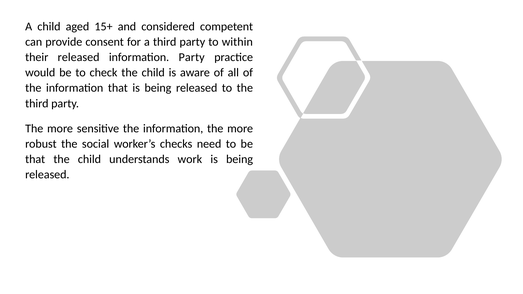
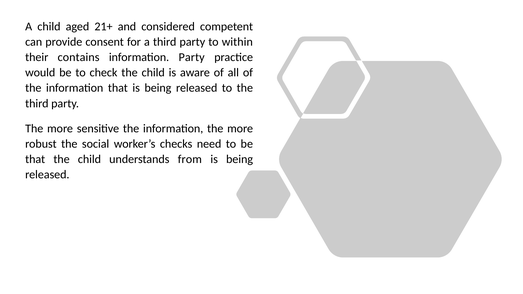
15+: 15+ -> 21+
their released: released -> contains
work: work -> from
